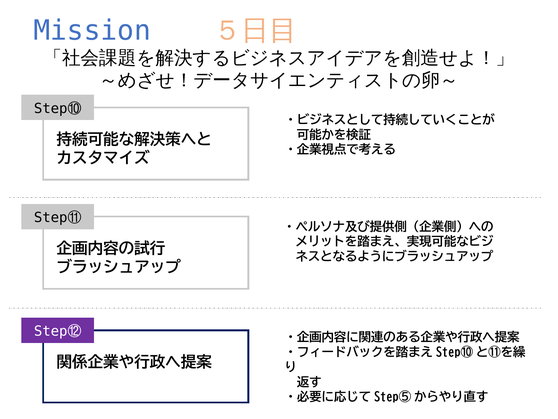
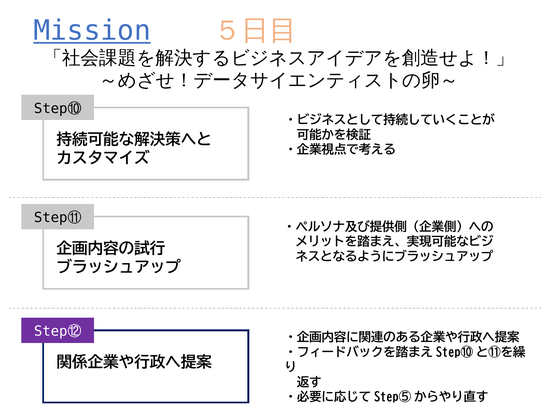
Mission underline: none -> present
